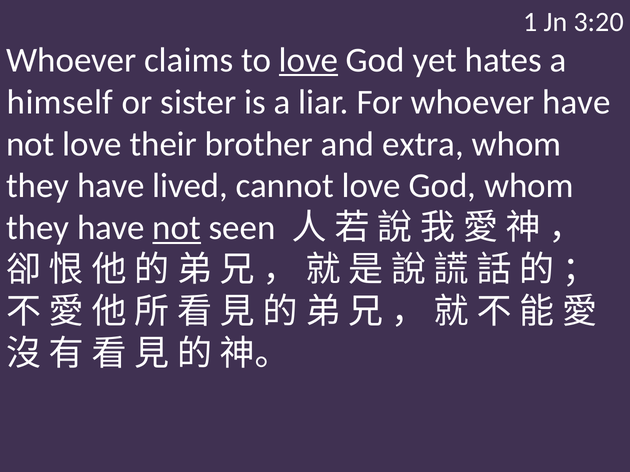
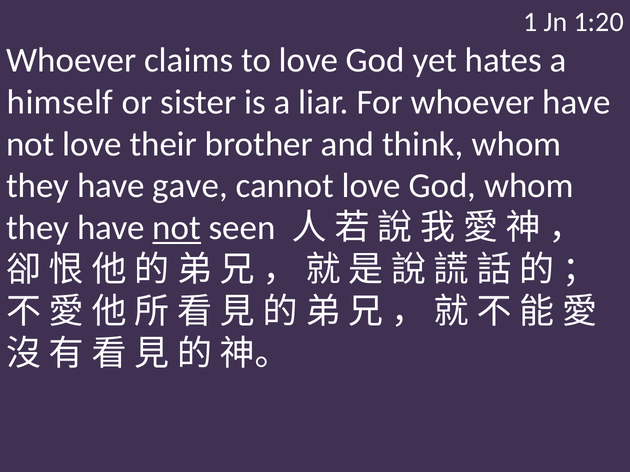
3:20: 3:20 -> 1:20
love at (308, 60) underline: present -> none
extra: extra -> think
lived: lived -> gave
